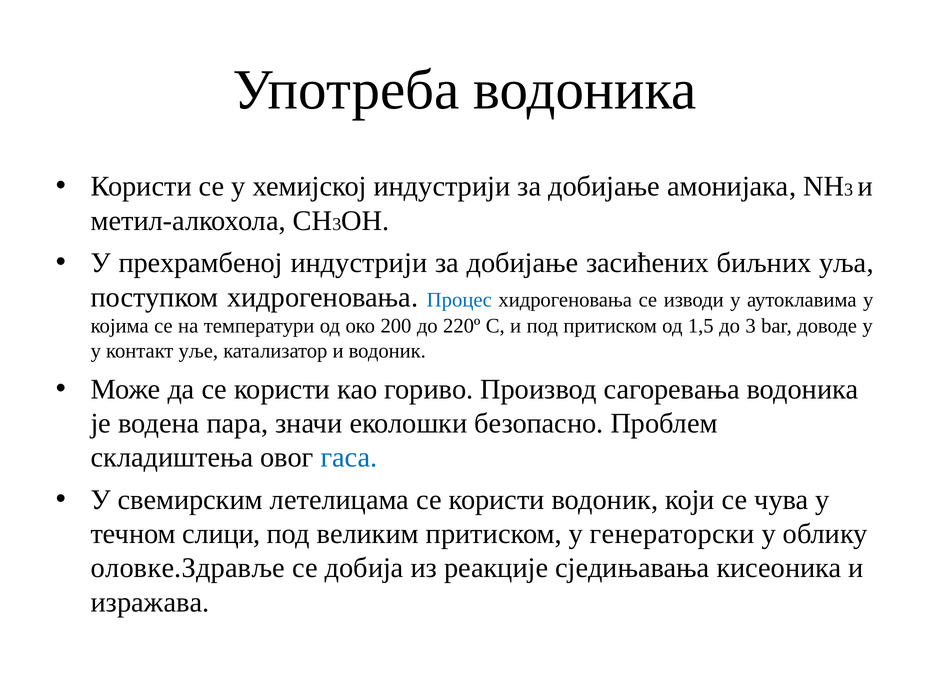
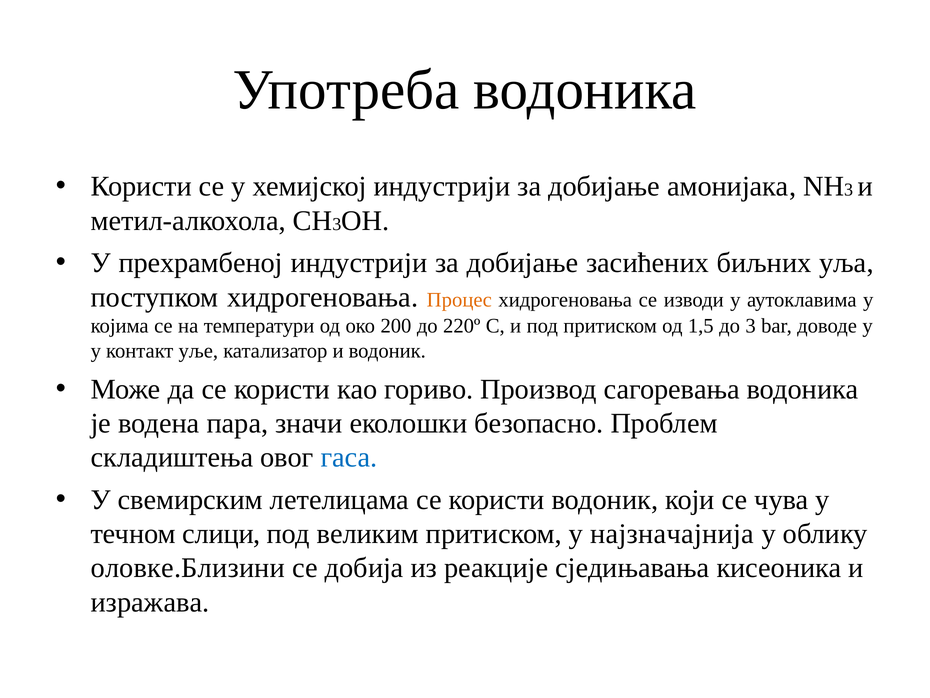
Процес colour: blue -> orange
генераторски: генераторски -> најзначајнија
оловке.Здравље: оловке.Здравље -> оловке.Близини
